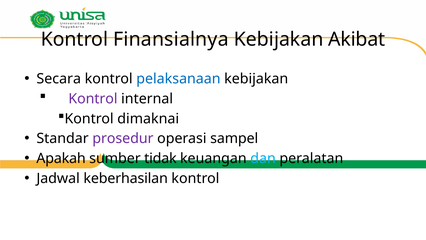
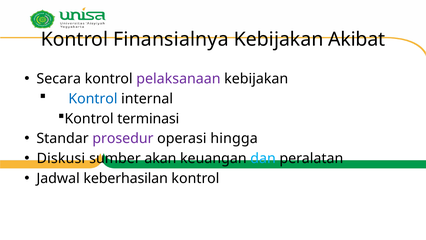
pelaksanaan colour: blue -> purple
Kontrol at (93, 99) colour: purple -> blue
dimaknai: dimaknai -> terminasi
sampel: sampel -> hingga
Apakah: Apakah -> Diskusi
tidak: tidak -> akan
